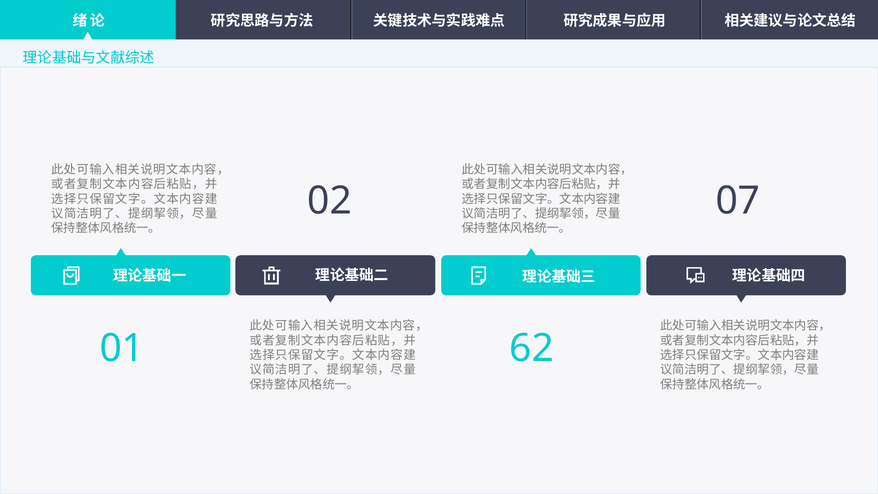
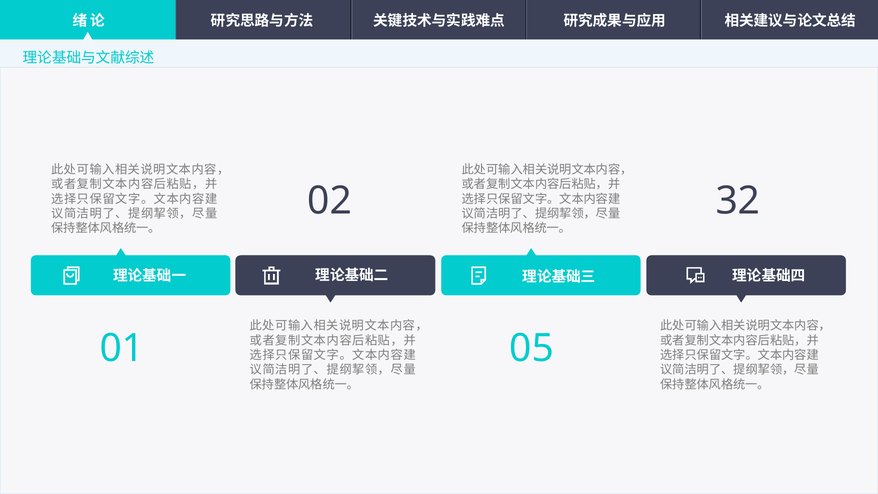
07: 07 -> 32
62: 62 -> 05
